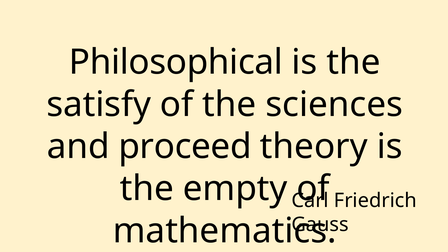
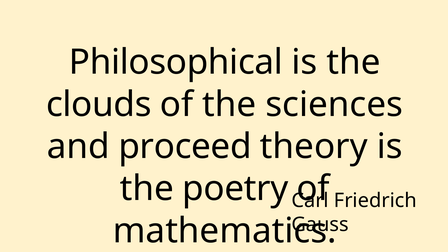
satisfy: satisfy -> clouds
empty: empty -> poetry
